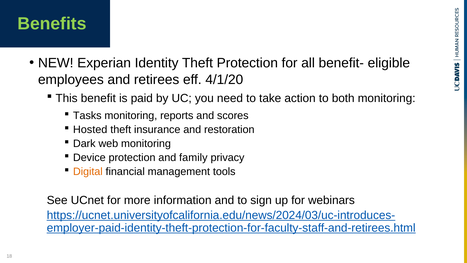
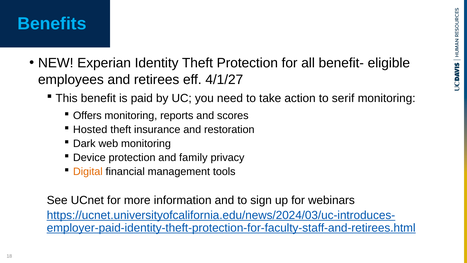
Benefits colour: light green -> light blue
4/1/20: 4/1/20 -> 4/1/27
both: both -> serif
Tasks: Tasks -> Offers
